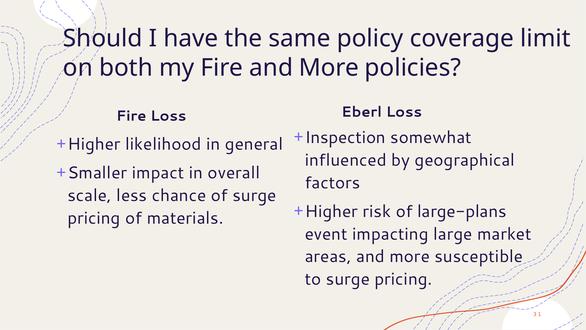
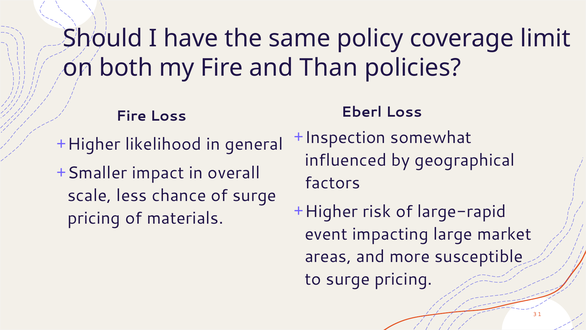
Fire and More: More -> Than
large-plans: large-plans -> large-rapid
